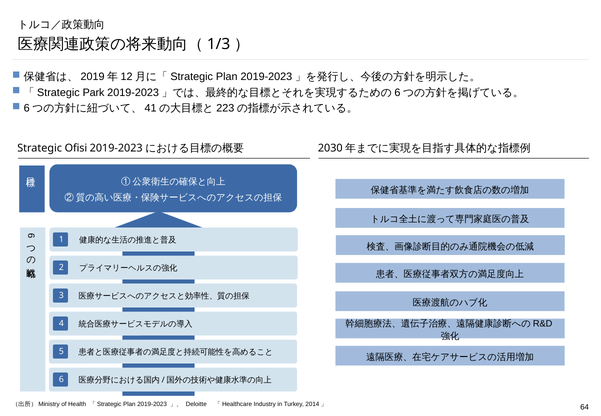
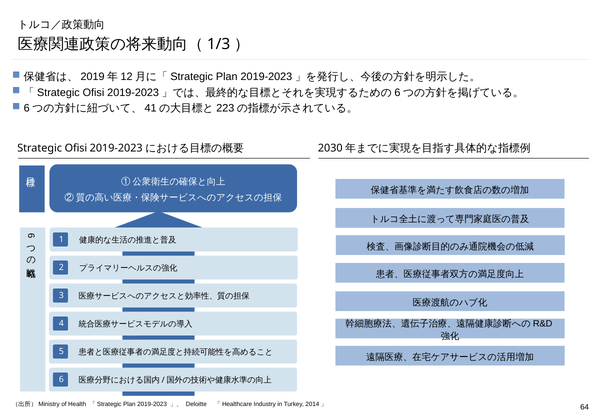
「Strategic Park: Park -> Ofisi
